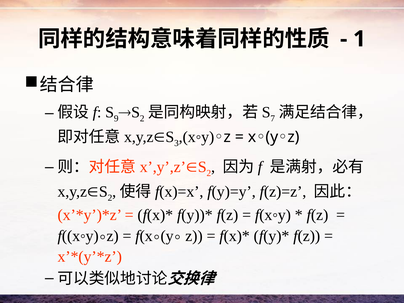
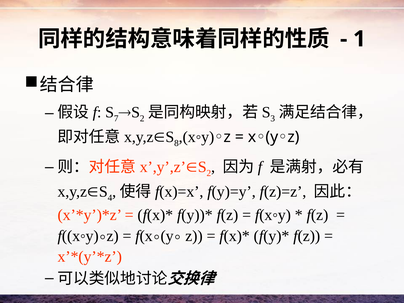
9: 9 -> 7
7: 7 -> 3
3: 3 -> 8
2 at (110, 198): 2 -> 4
